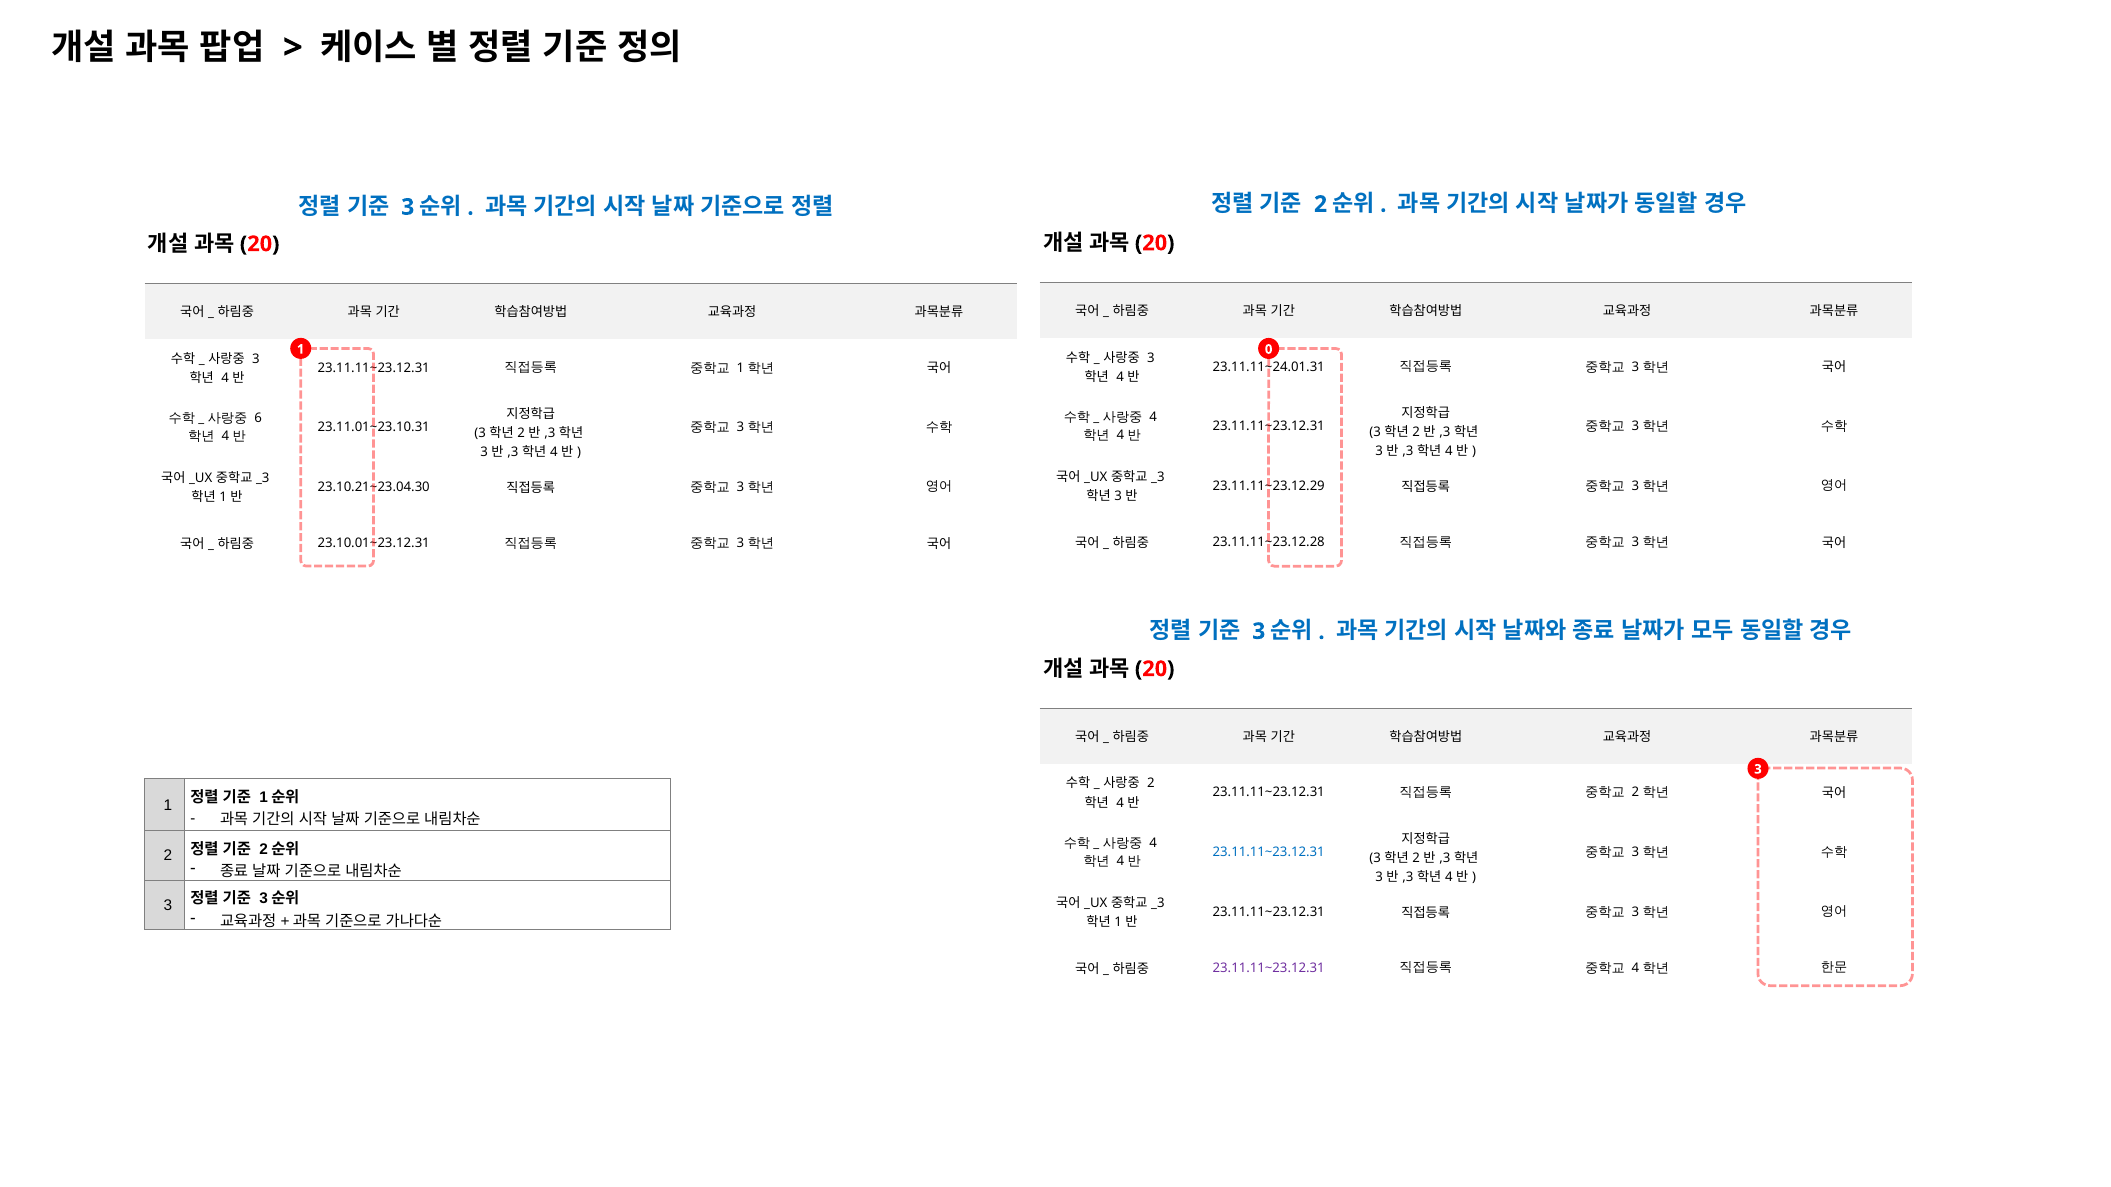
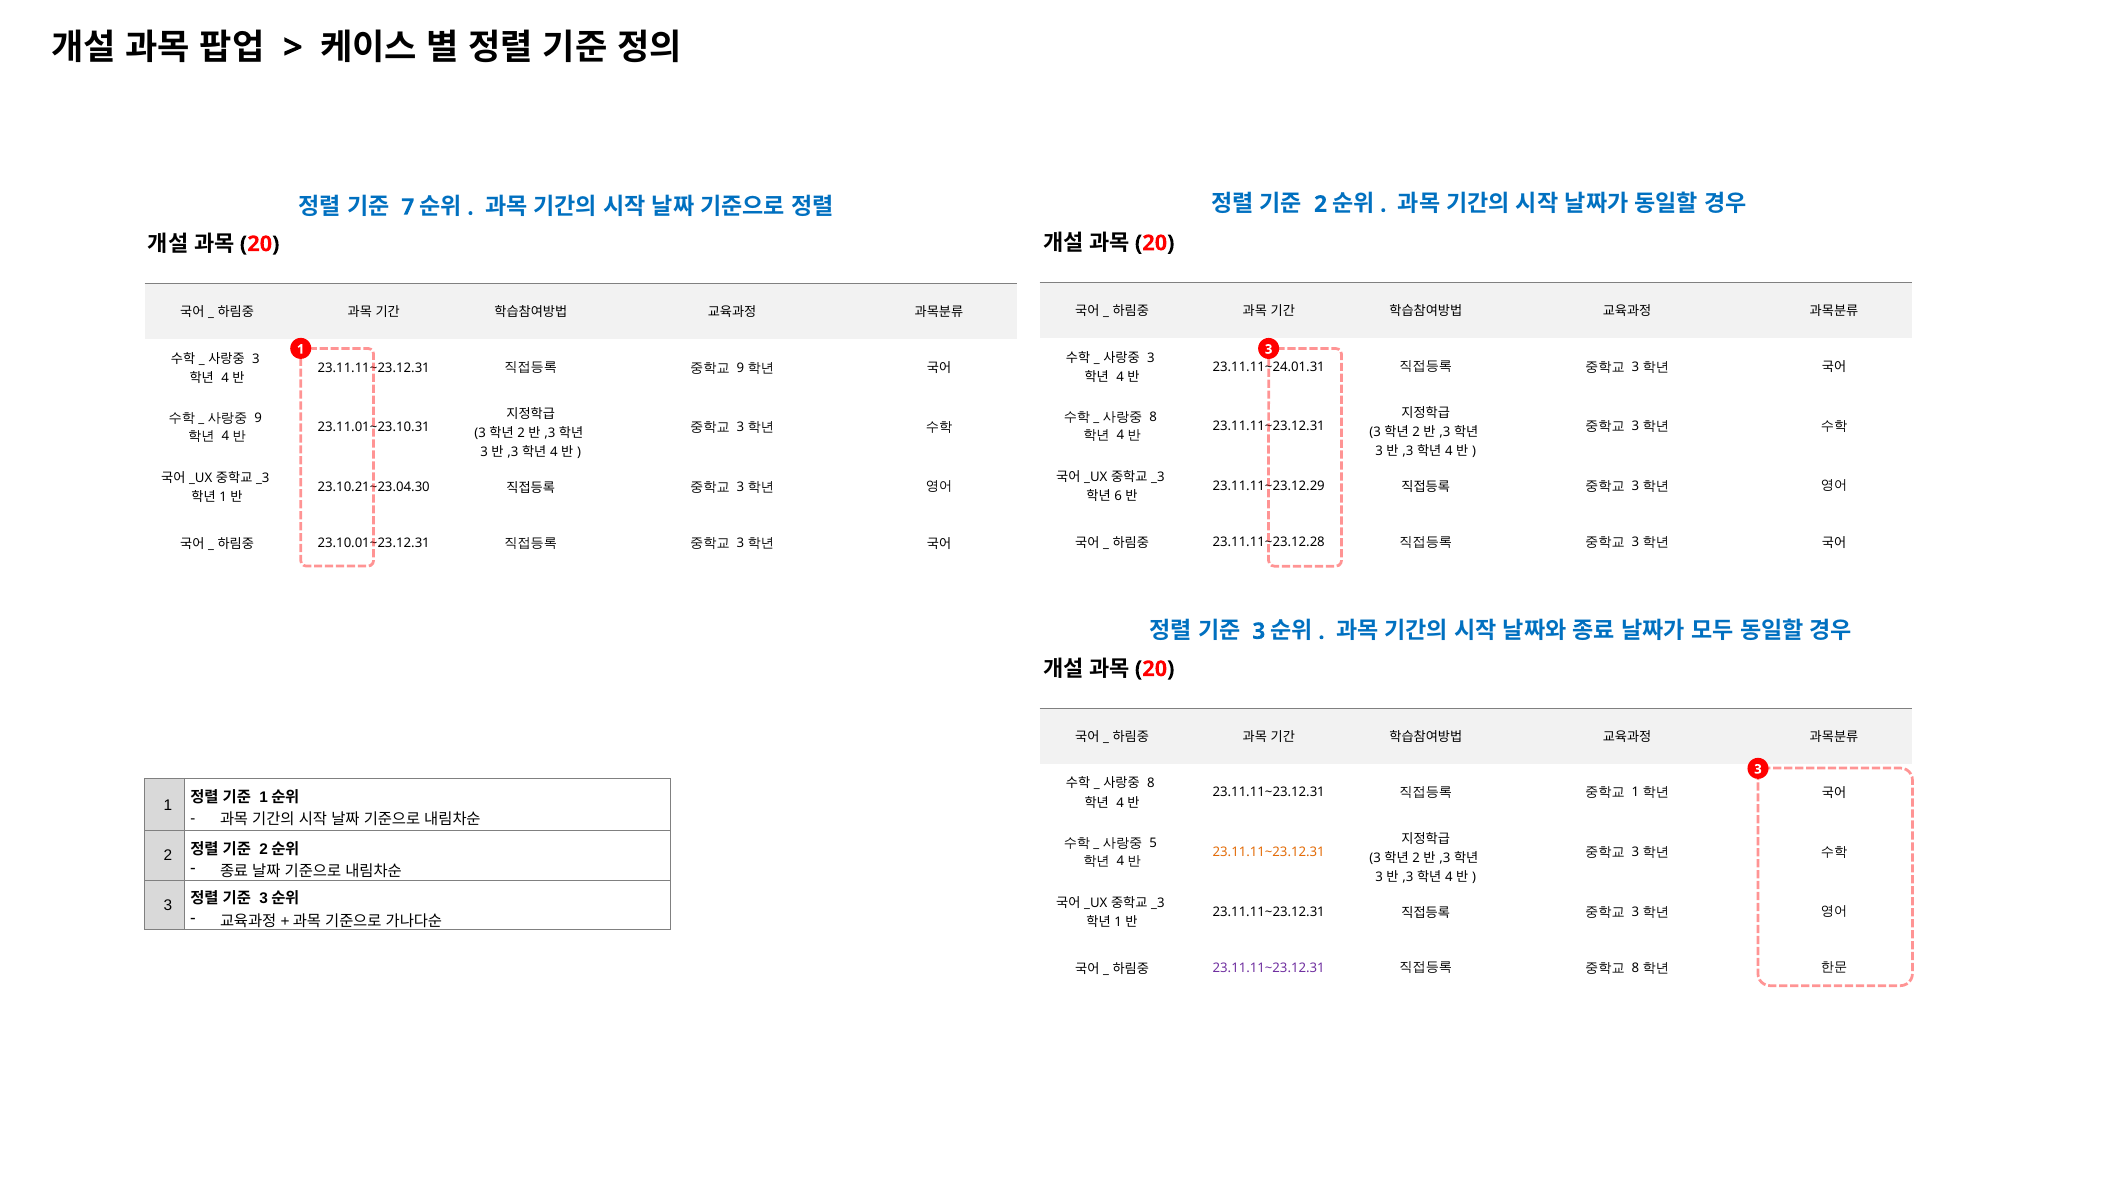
3 at (408, 207): 3 -> 7
1 0: 0 -> 3
1 at (740, 368): 1 -> 9
4 at (1153, 418): 4 -> 8
6 at (258, 419): 6 -> 9
3 at (1118, 497): 3 -> 6
2 at (1151, 784): 2 -> 8
2 at (1636, 793): 2 -> 1
4 at (1153, 844): 4 -> 5
23.11.11~23.12.31 at (1269, 853) colour: blue -> orange
4 at (1636, 969): 4 -> 8
